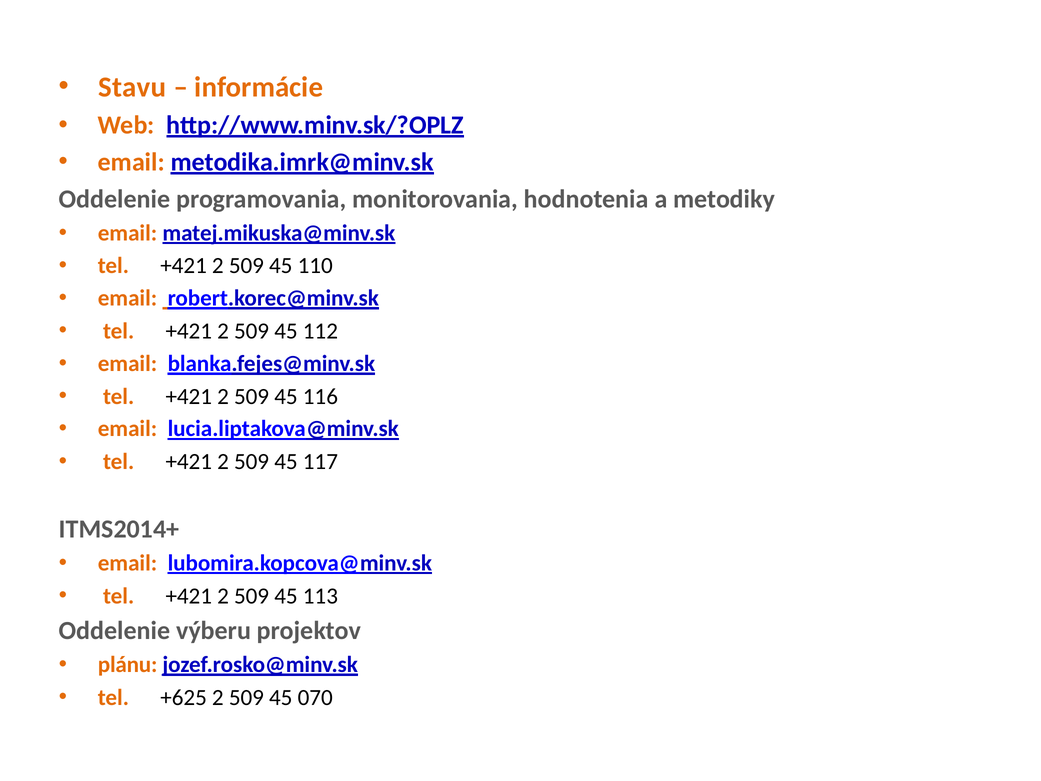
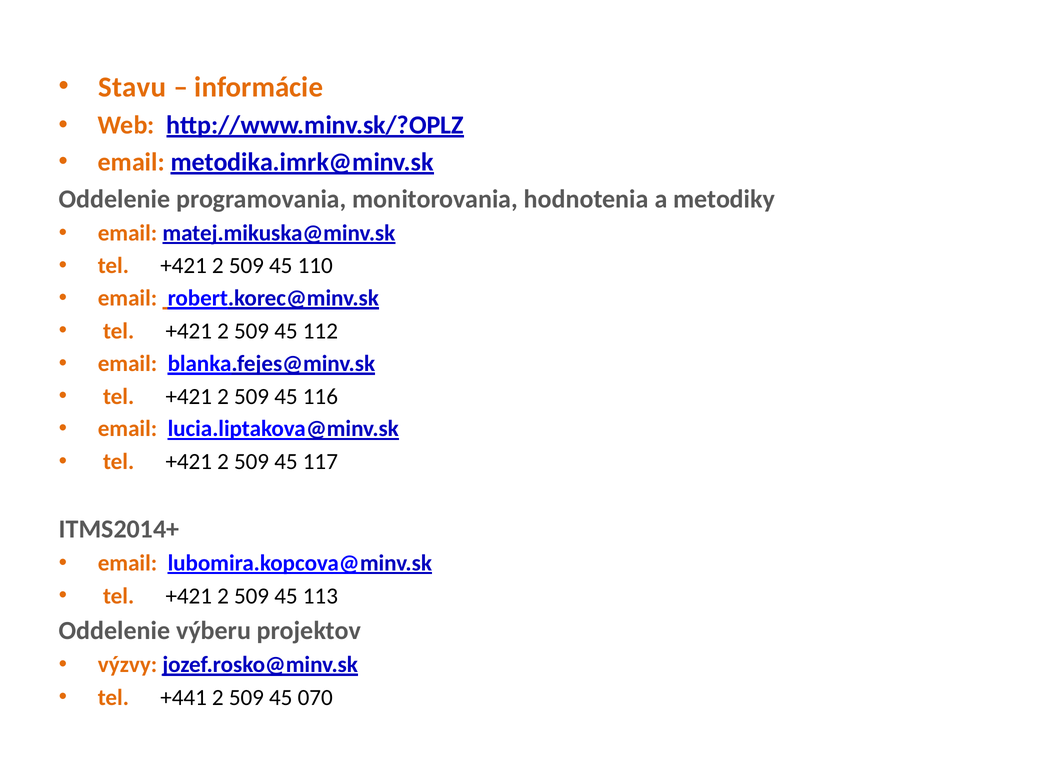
plánu: plánu -> výzvy
+625: +625 -> +441
